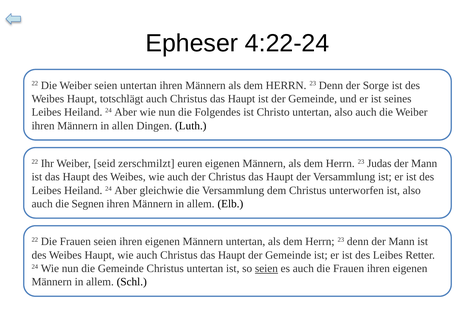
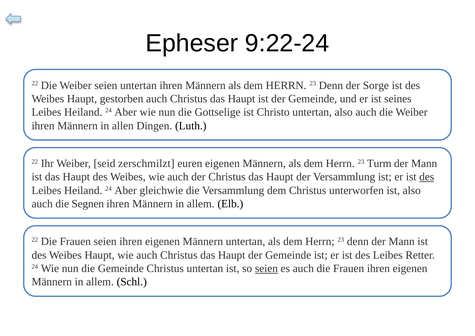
4:22-24: 4:22-24 -> 9:22-24
totschlägt: totschlägt -> gestorben
Folgendes: Folgendes -> Gottselige
Judas: Judas -> Turm
des at (427, 177) underline: none -> present
